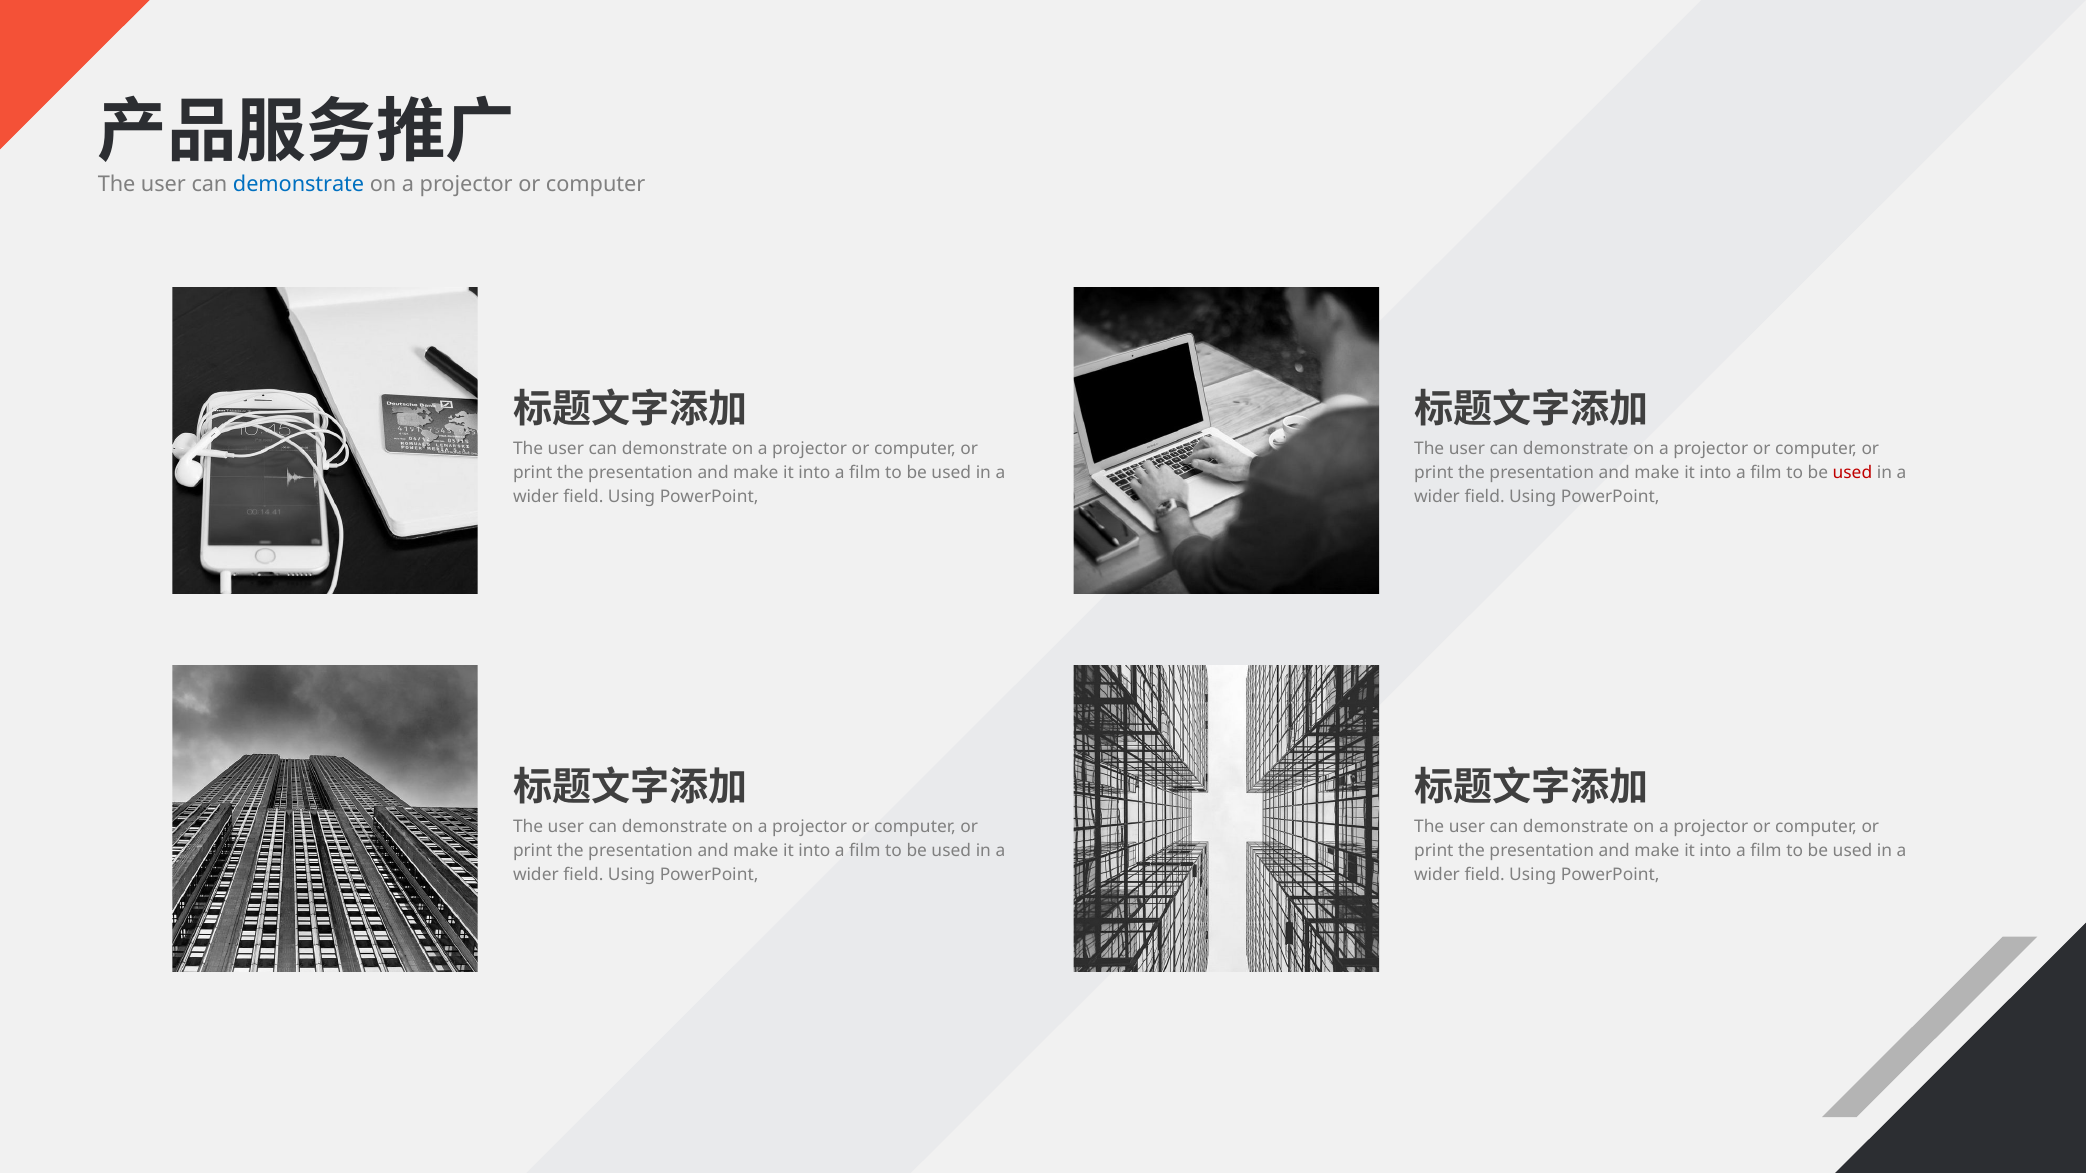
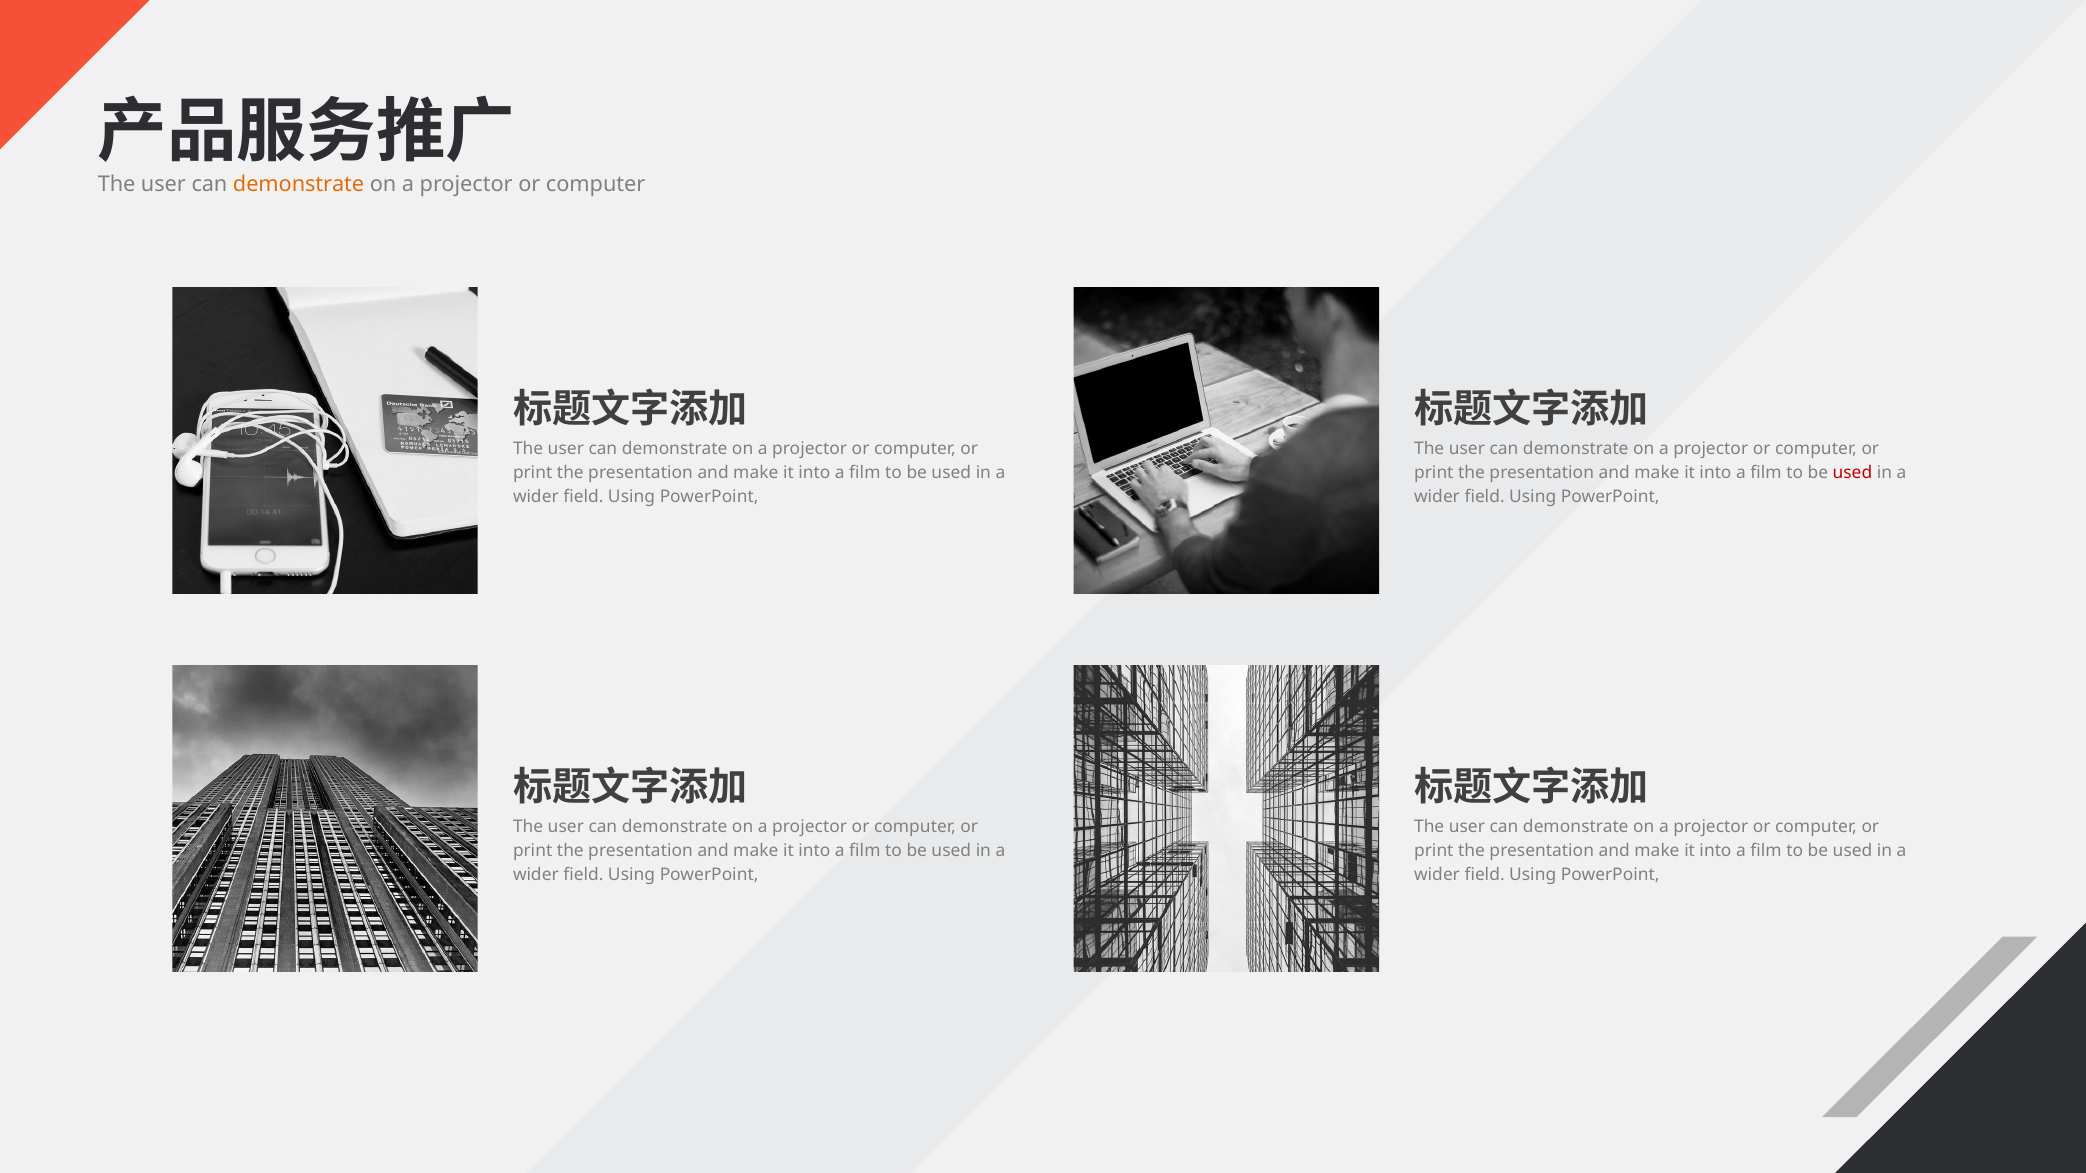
demonstrate at (299, 184) colour: blue -> orange
